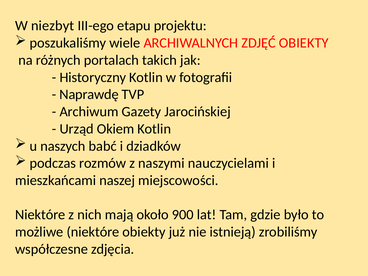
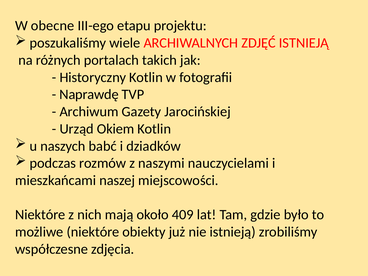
niezbyt: niezbyt -> obecne
ZDJĘĆ OBIEKTY: OBIEKTY -> ISTNIEJĄ
900: 900 -> 409
